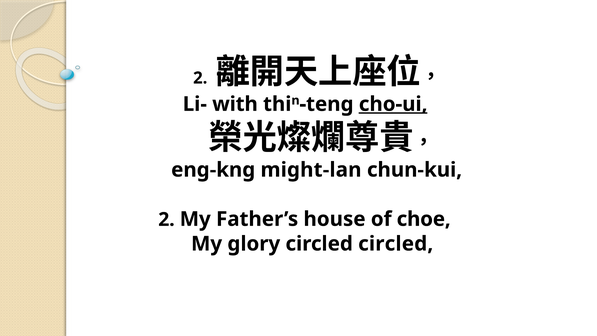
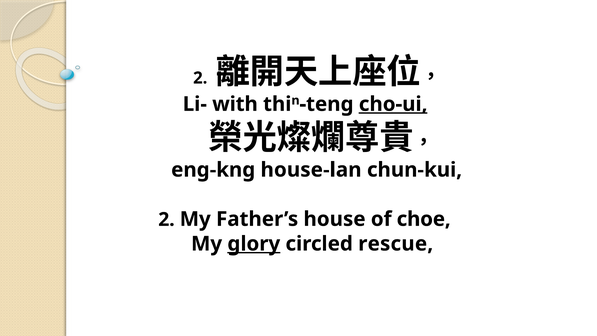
might-lan: might-lan -> house-lan
glory underline: none -> present
circled circled: circled -> rescue
